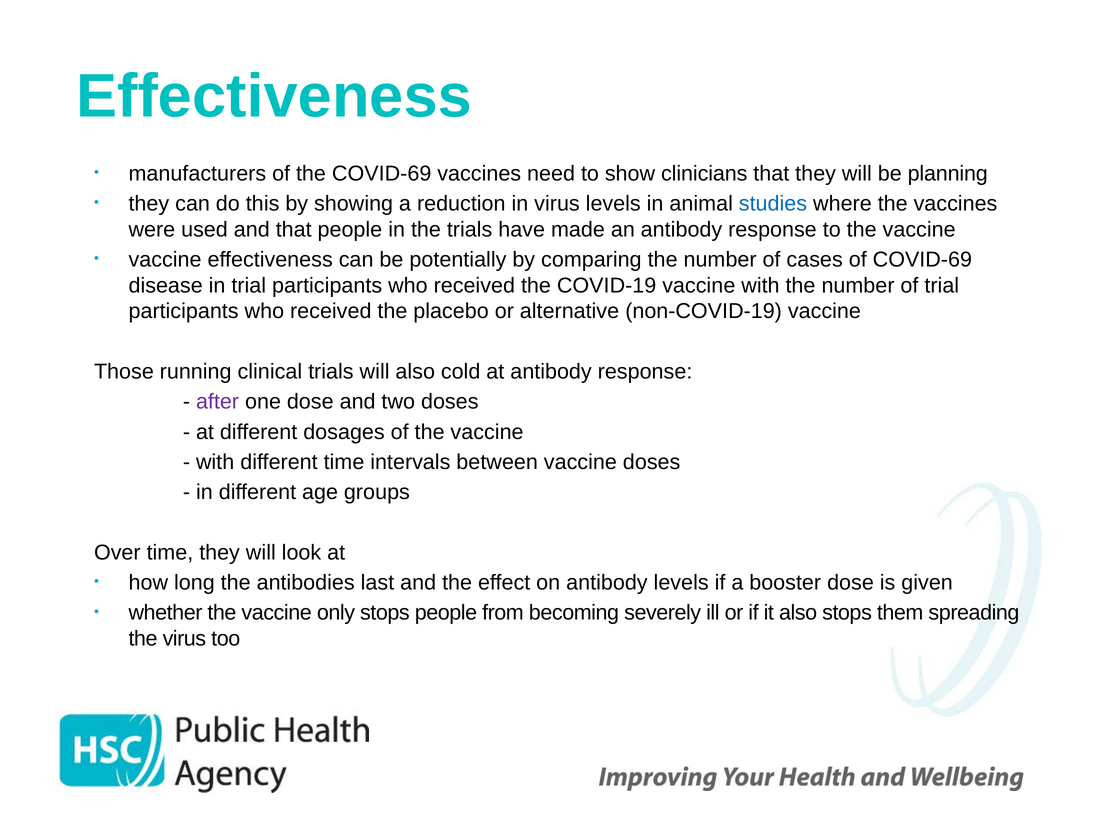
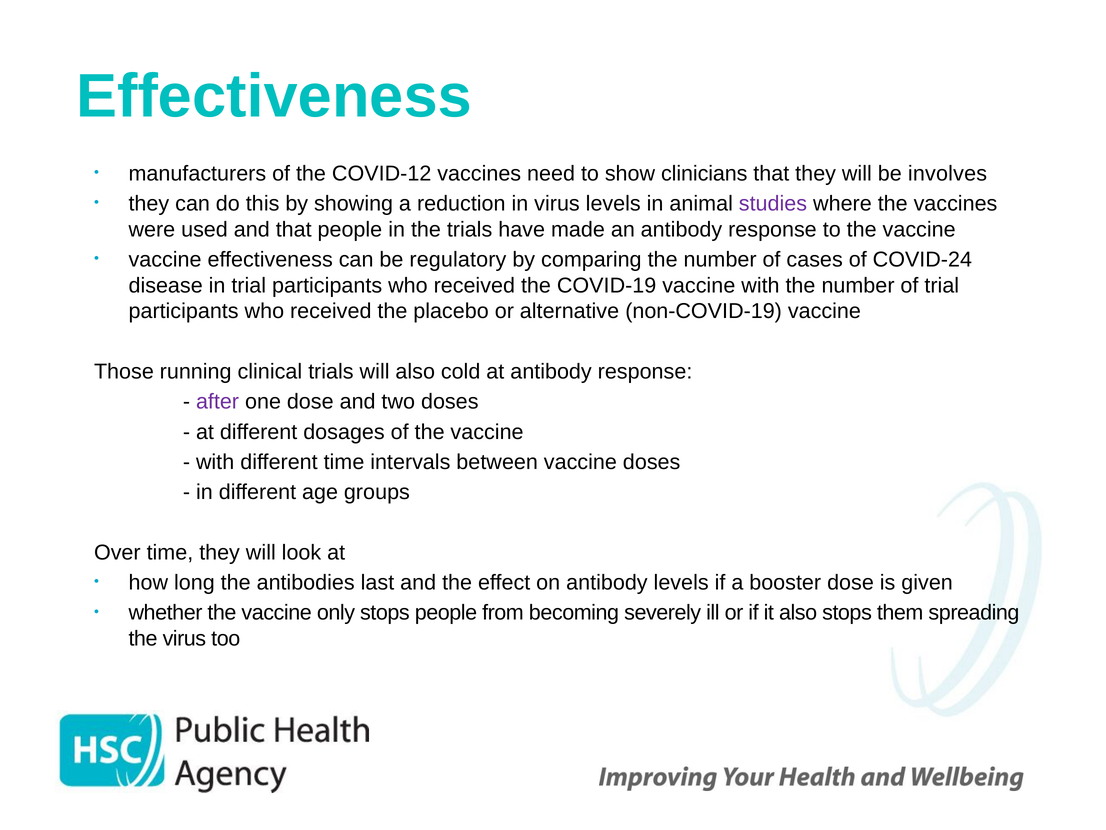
the COVID-69: COVID-69 -> COVID-12
planning: planning -> involves
studies colour: blue -> purple
potentially: potentially -> regulatory
of COVID-69: COVID-69 -> COVID-24
